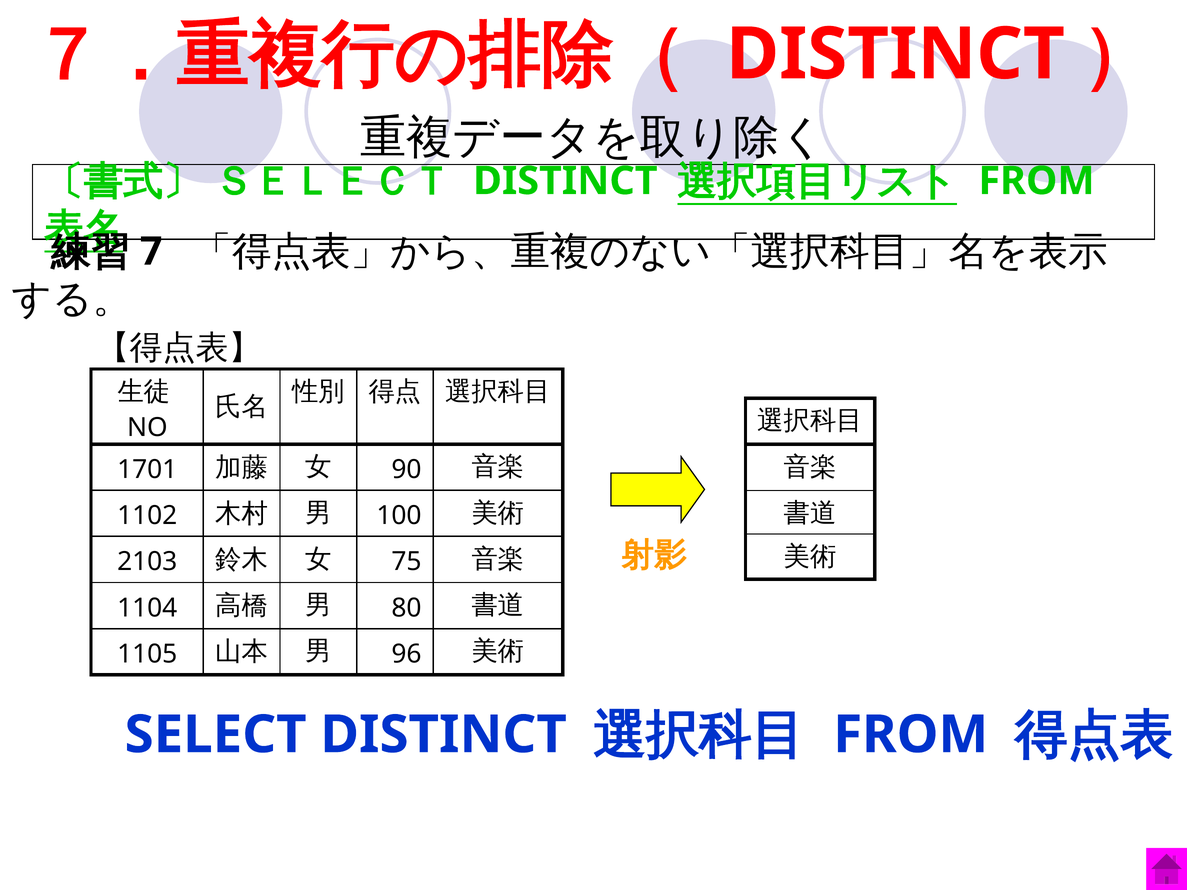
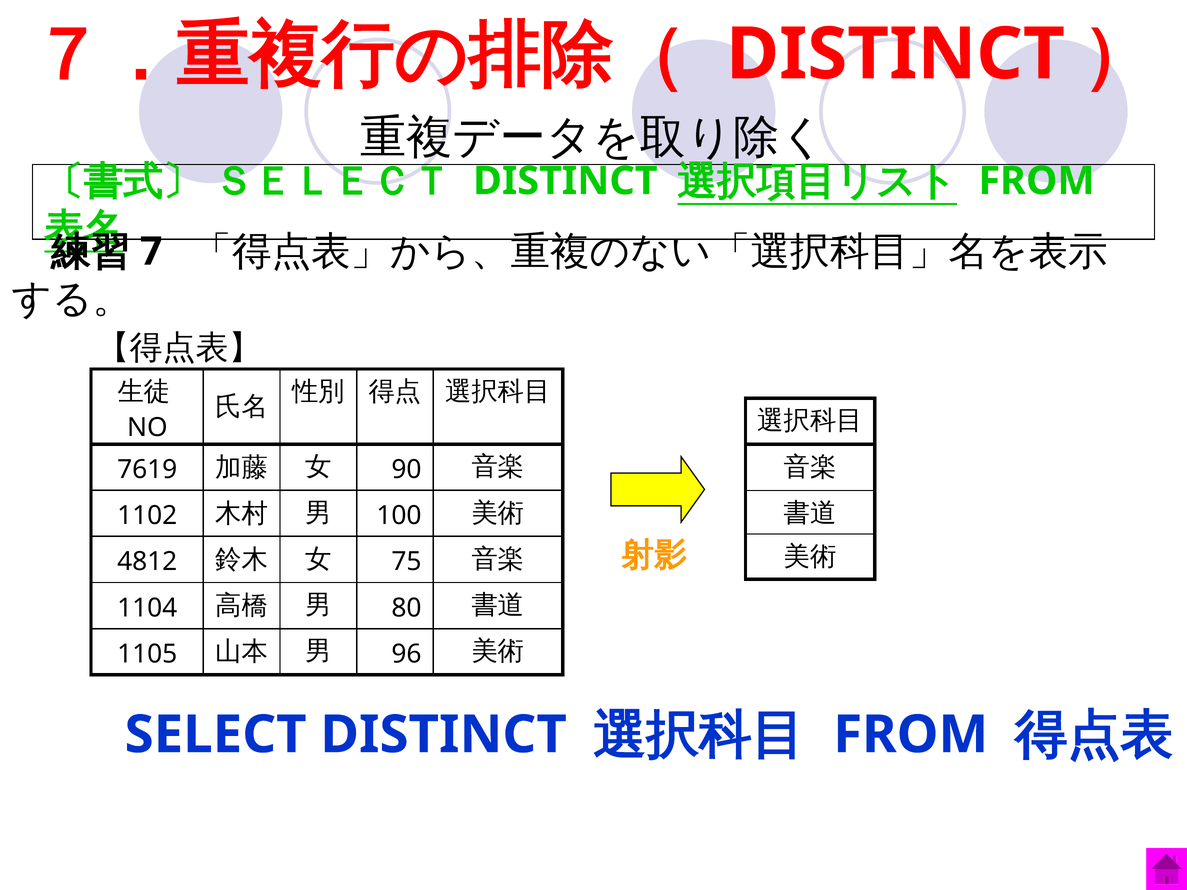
1701: 1701 -> 7619
2103: 2103 -> 4812
